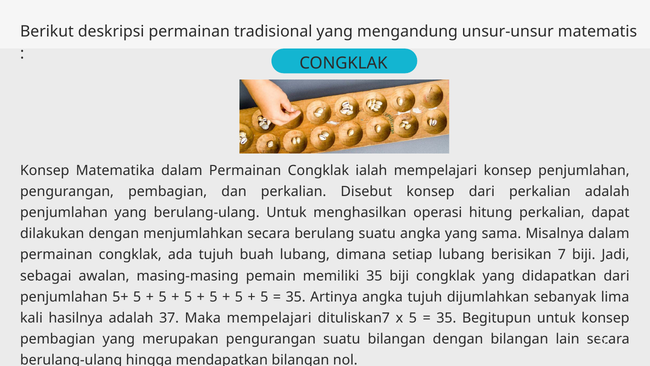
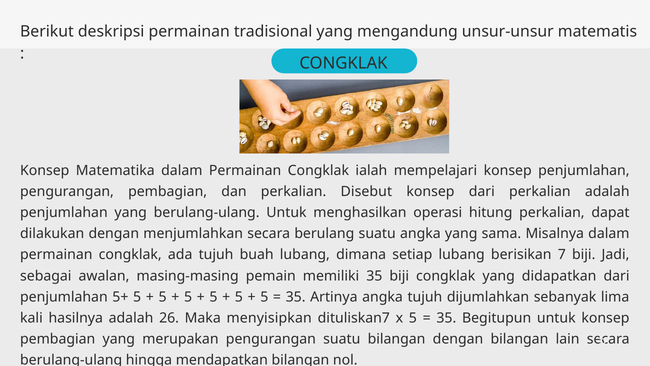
37: 37 -> 26
Maka mempelajari: mempelajari -> menyisipkan
